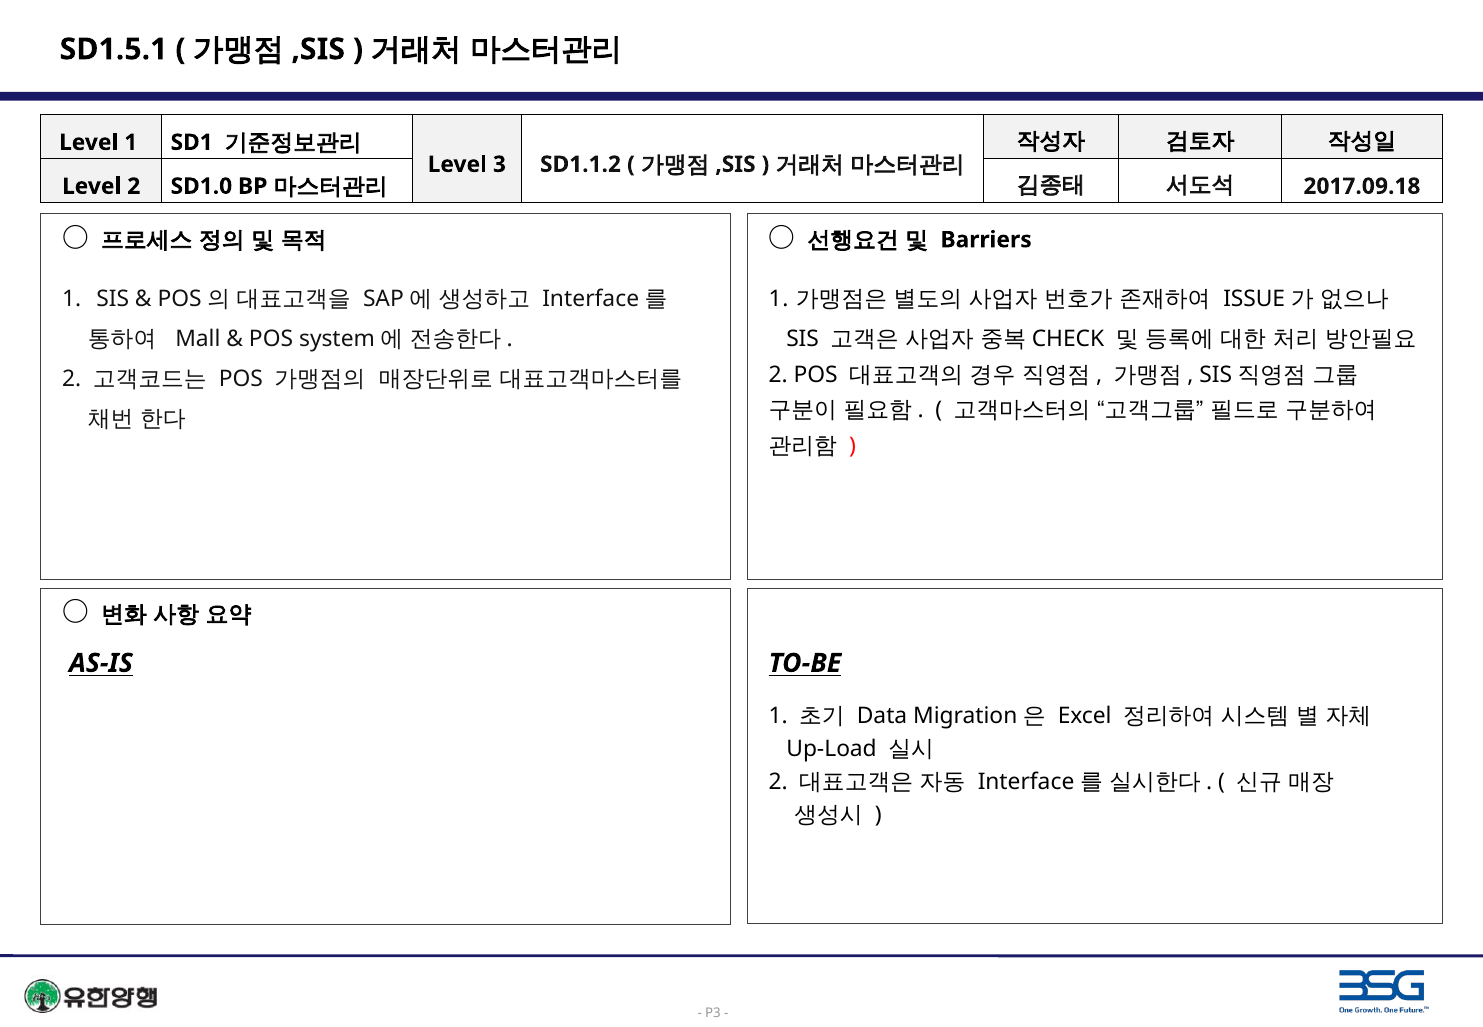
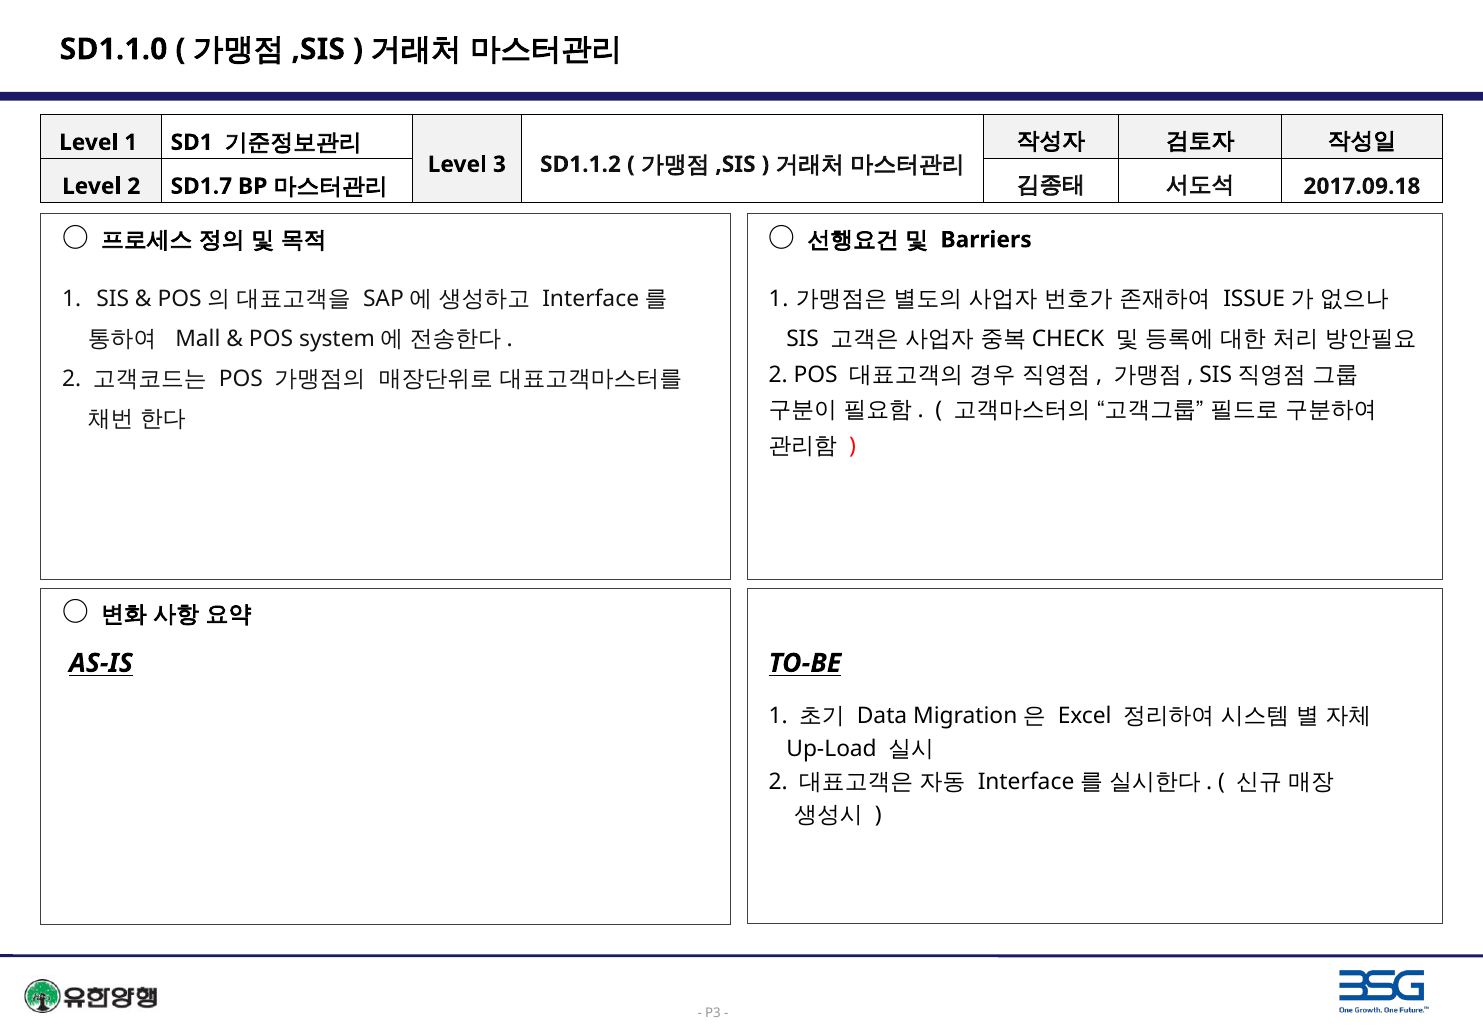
SD1.5.1: SD1.5.1 -> SD1.1.0
SD1.0: SD1.0 -> SD1.7
